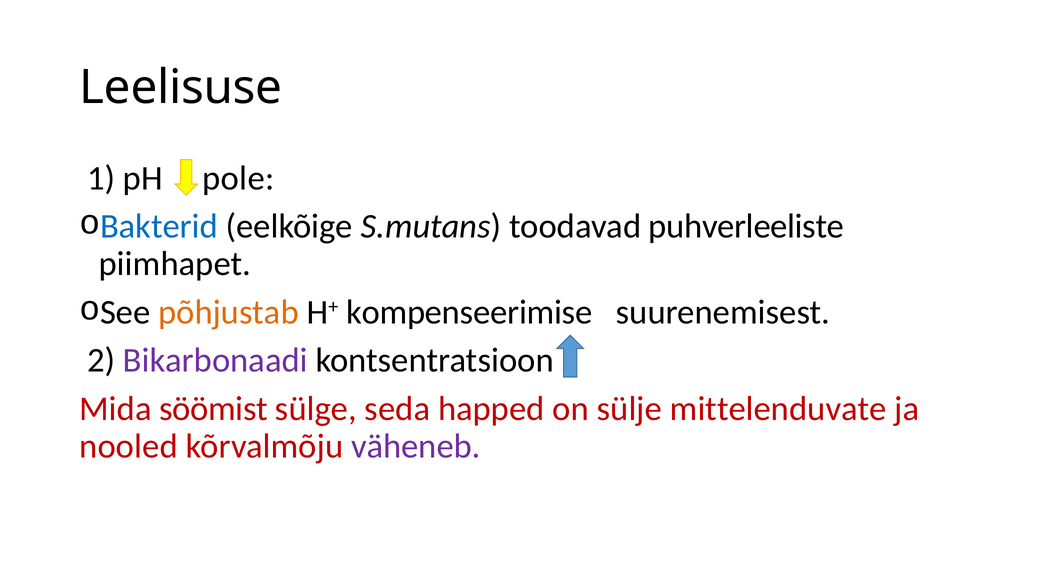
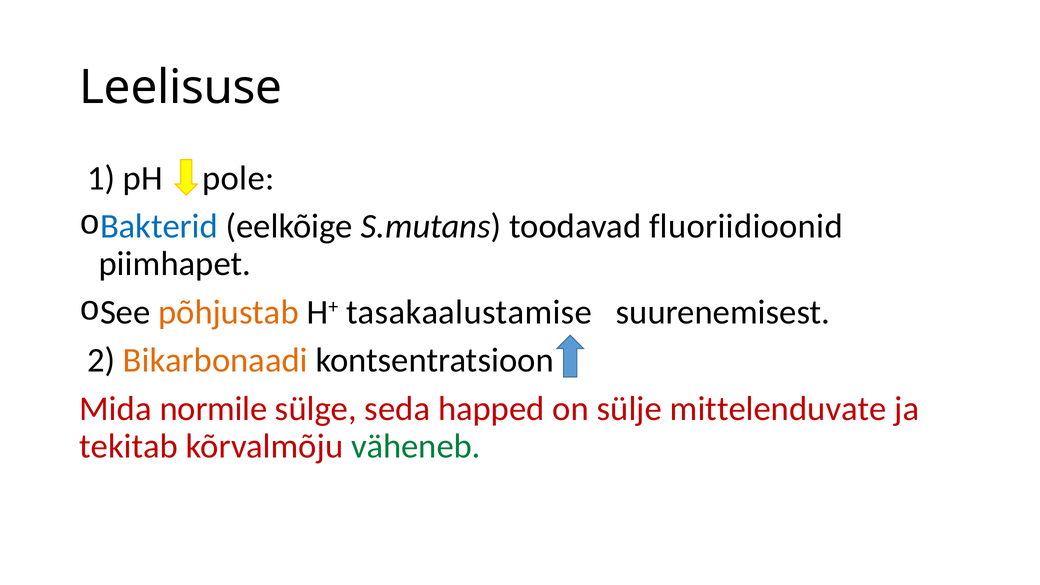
puhverleeliste: puhverleeliste -> fluoriidioonid
kompenseerimise: kompenseerimise -> tasakaalustamise
Bikarbonaadi colour: purple -> orange
söömist: söömist -> normile
nooled: nooled -> tekitab
väheneb colour: purple -> green
